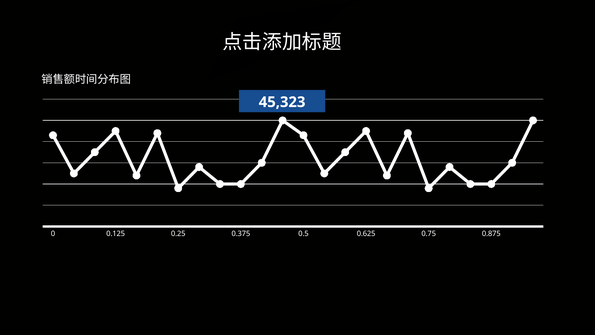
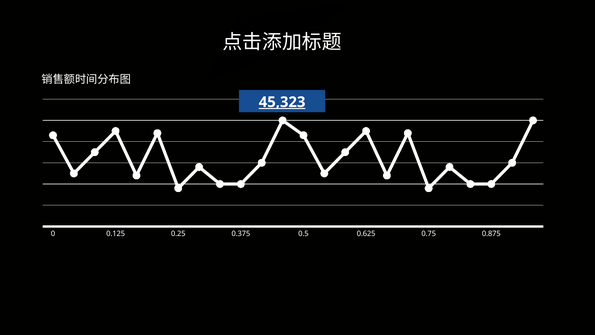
45,323 underline: none -> present
